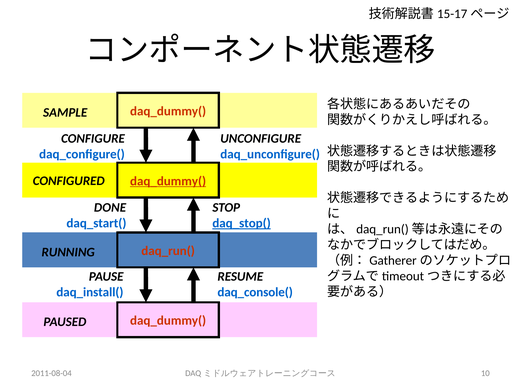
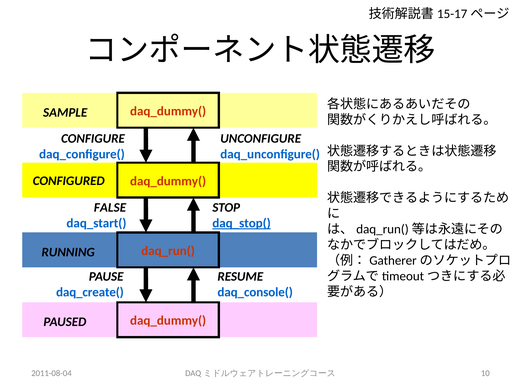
daq_dummy( at (168, 181) underline: present -> none
DONE: DONE -> FALSE
daq_install(: daq_install( -> daq_create(
